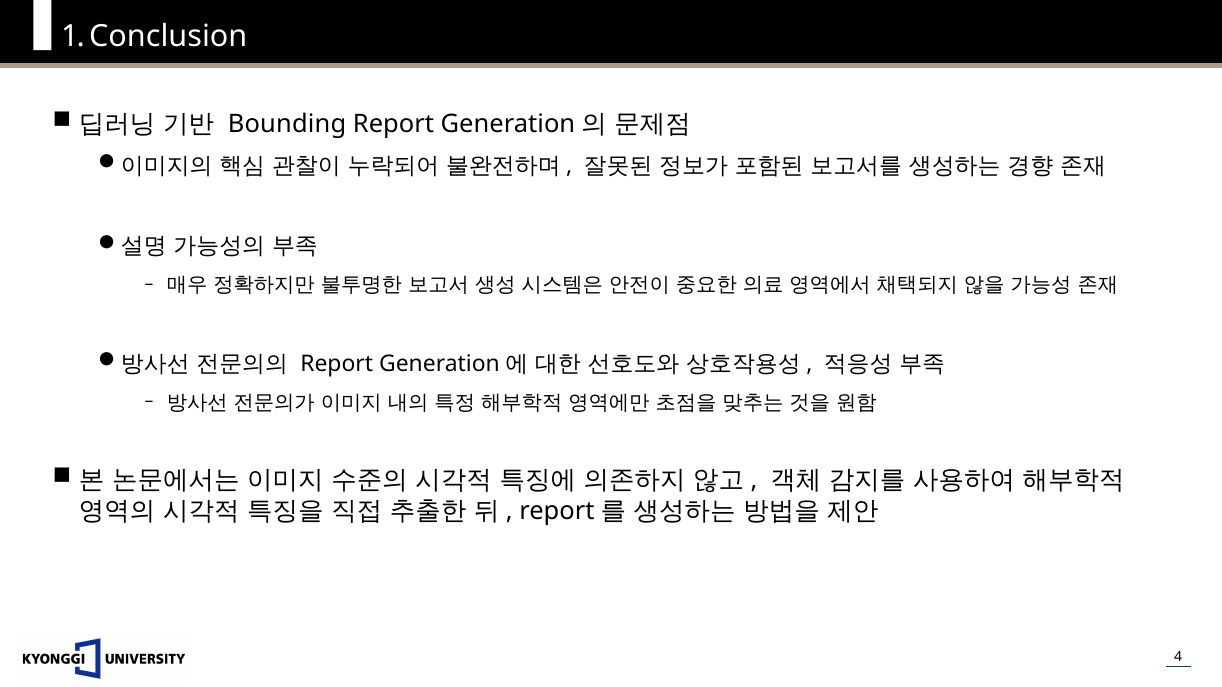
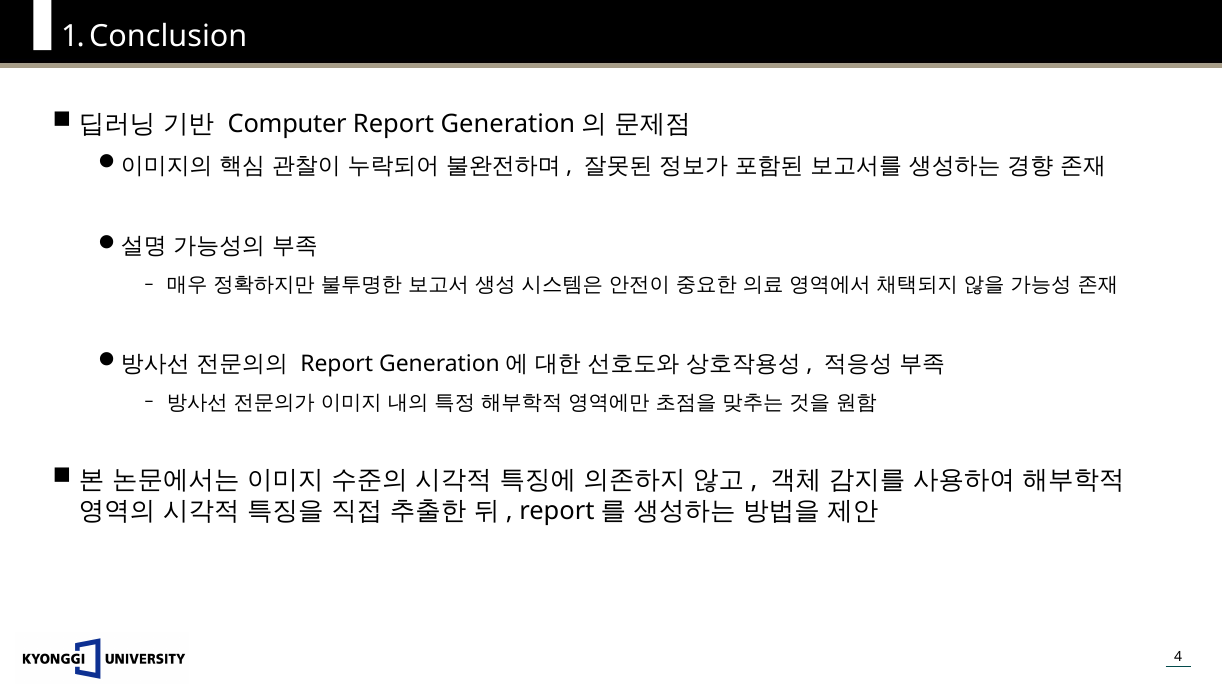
Bounding: Bounding -> Computer
